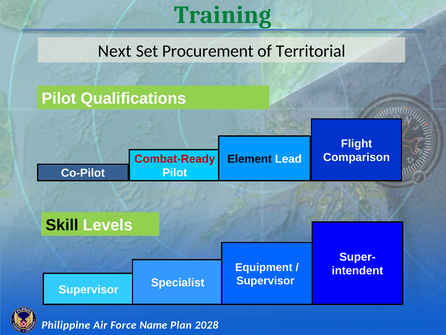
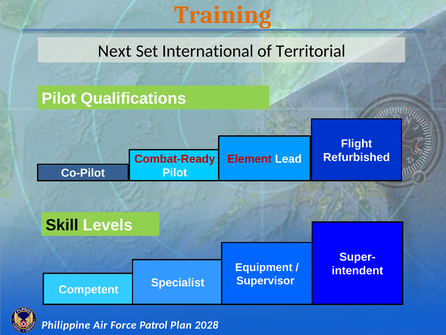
Training colour: green -> orange
Procurement: Procurement -> International
Comparison: Comparison -> Refurbished
Element colour: black -> red
Supervisor at (89, 289): Supervisor -> Competent
Name: Name -> Patrol
